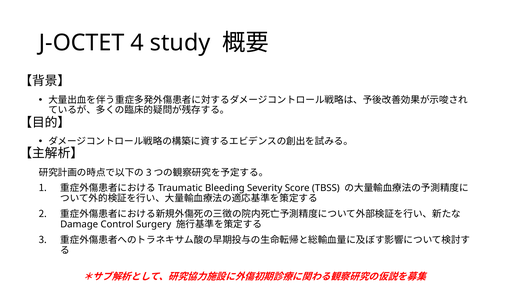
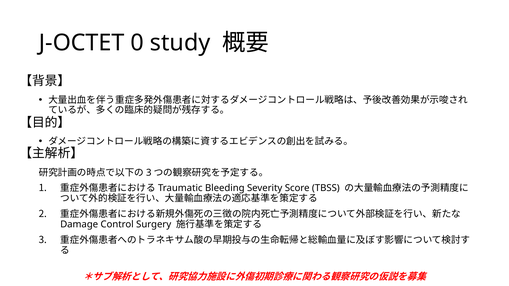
4: 4 -> 0
